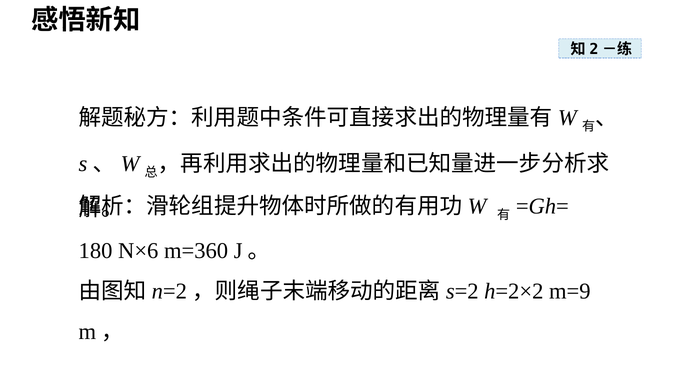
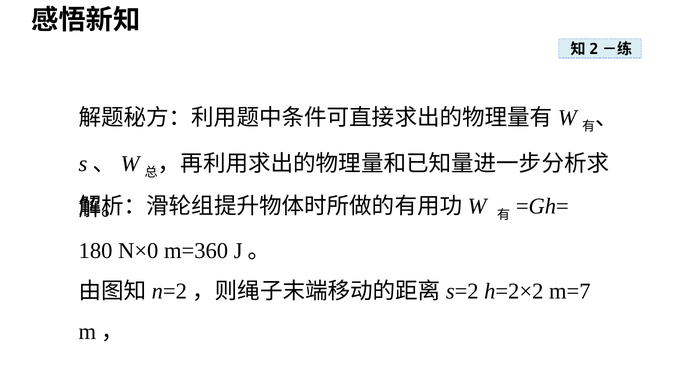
N×6: N×6 -> N×0
m=9: m=9 -> m=7
